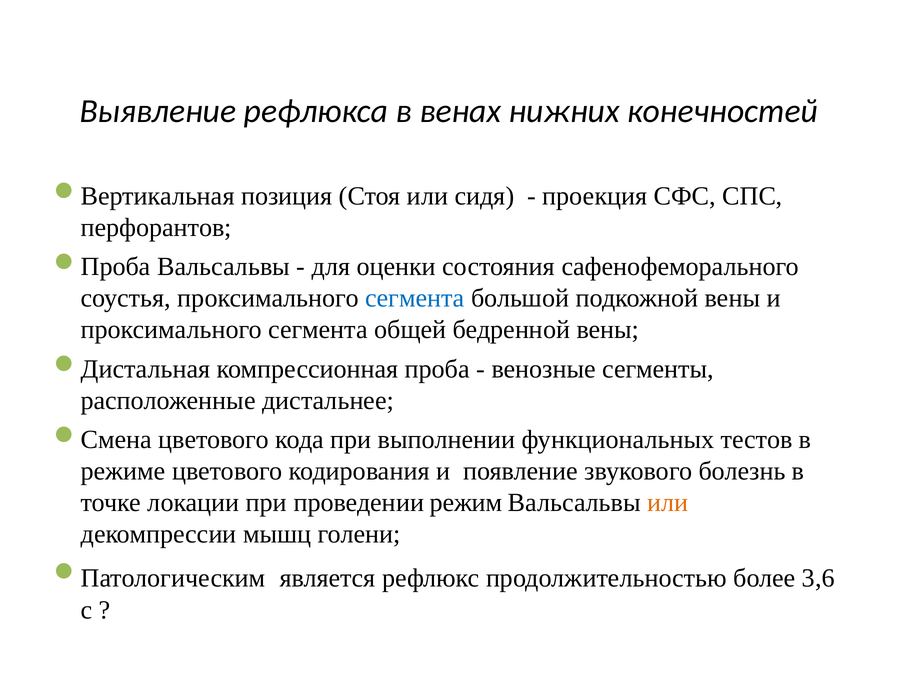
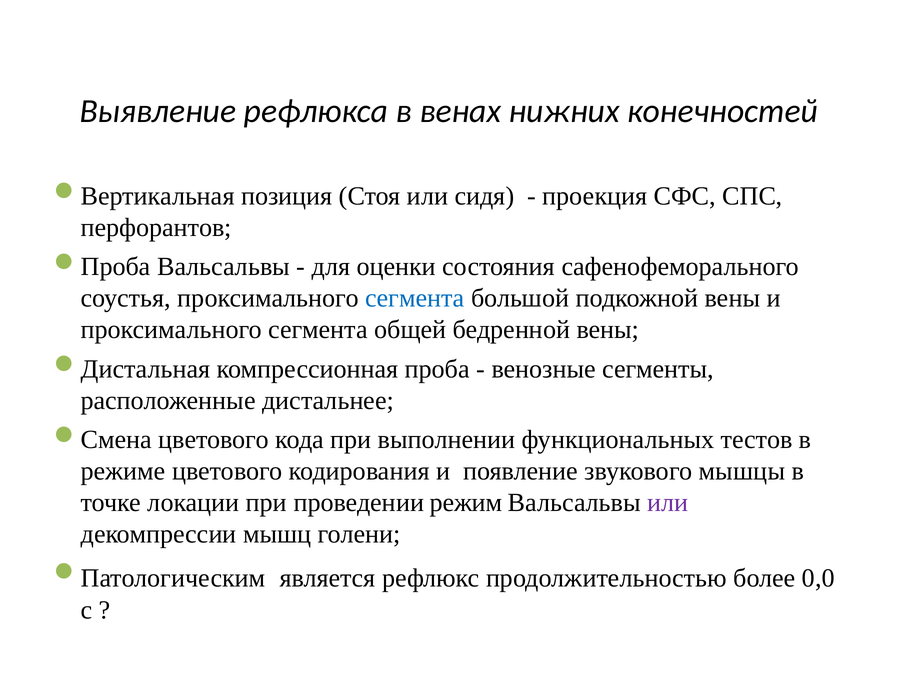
болезнь: болезнь -> мышцы
или at (668, 502) colour: orange -> purple
3,6: 3,6 -> 0,0
